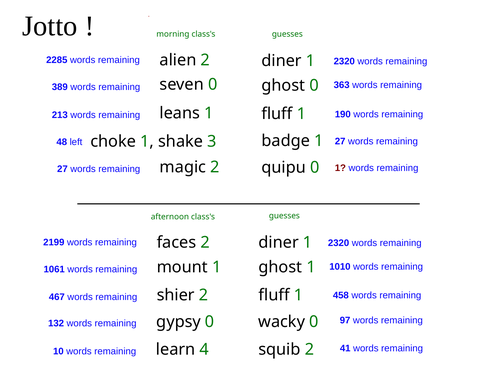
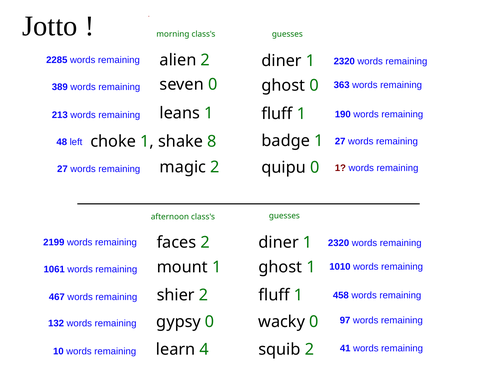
3: 3 -> 8
